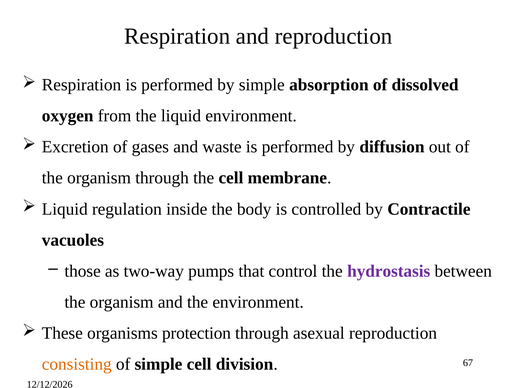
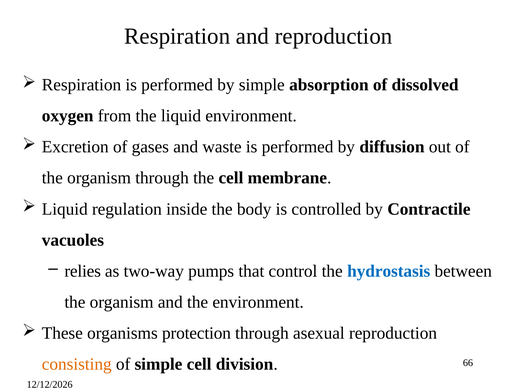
those: those -> relies
hydrostasis colour: purple -> blue
67: 67 -> 66
